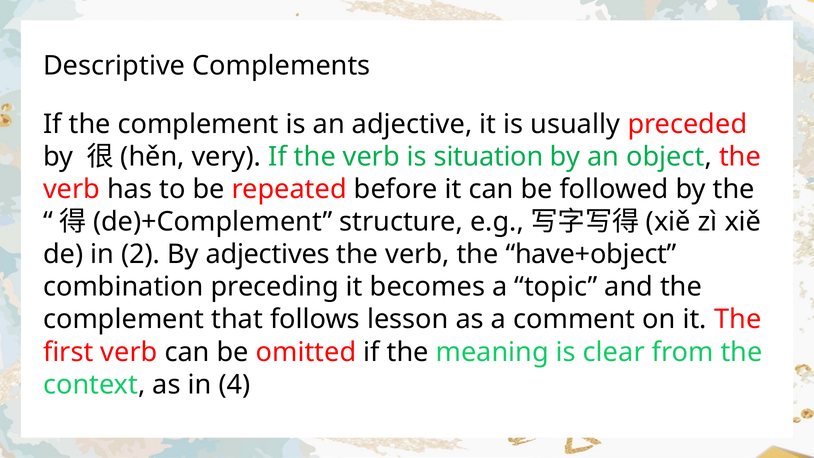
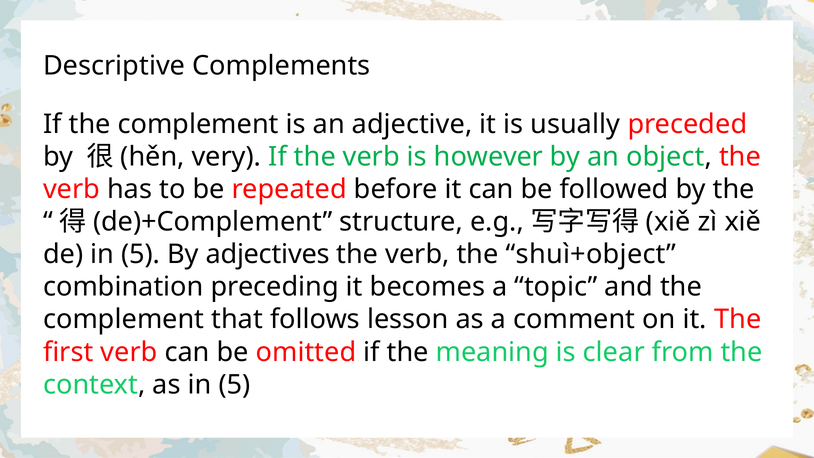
situation: situation -> however
de in 2: 2 -> 5
have+object: have+object -> shuì+object
as in 4: 4 -> 5
